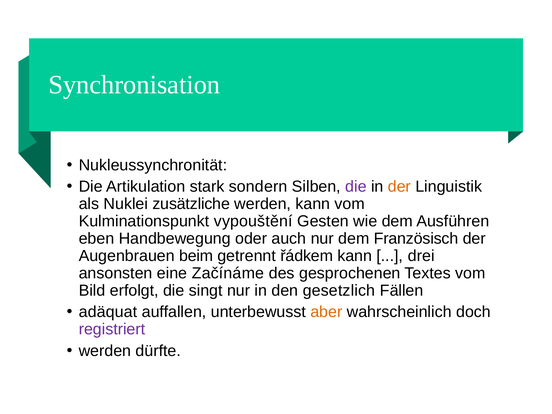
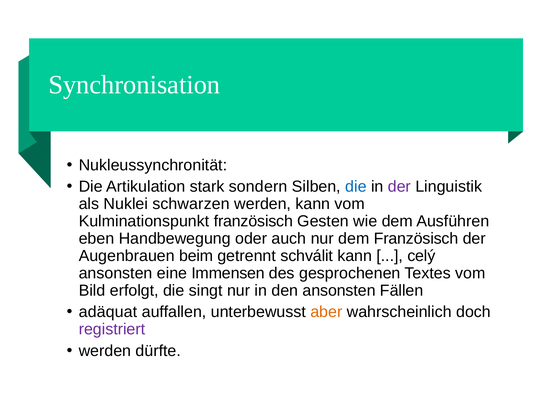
die at (356, 187) colour: purple -> blue
der at (399, 187) colour: orange -> purple
zusätzliche: zusätzliche -> schwarzen
Kulminationspunkt vypouštění: vypouštění -> französisch
řádkem: řádkem -> schválit
drei: drei -> celý
Začínáme: Začínáme -> Immensen
den gesetzlich: gesetzlich -> ansonsten
